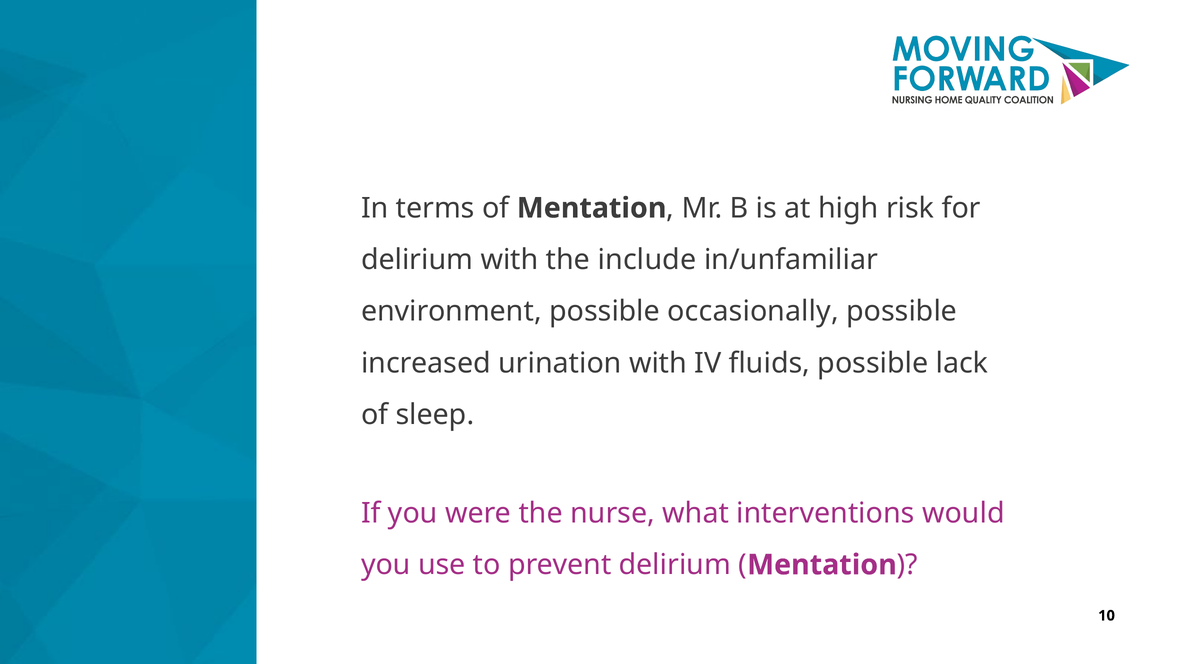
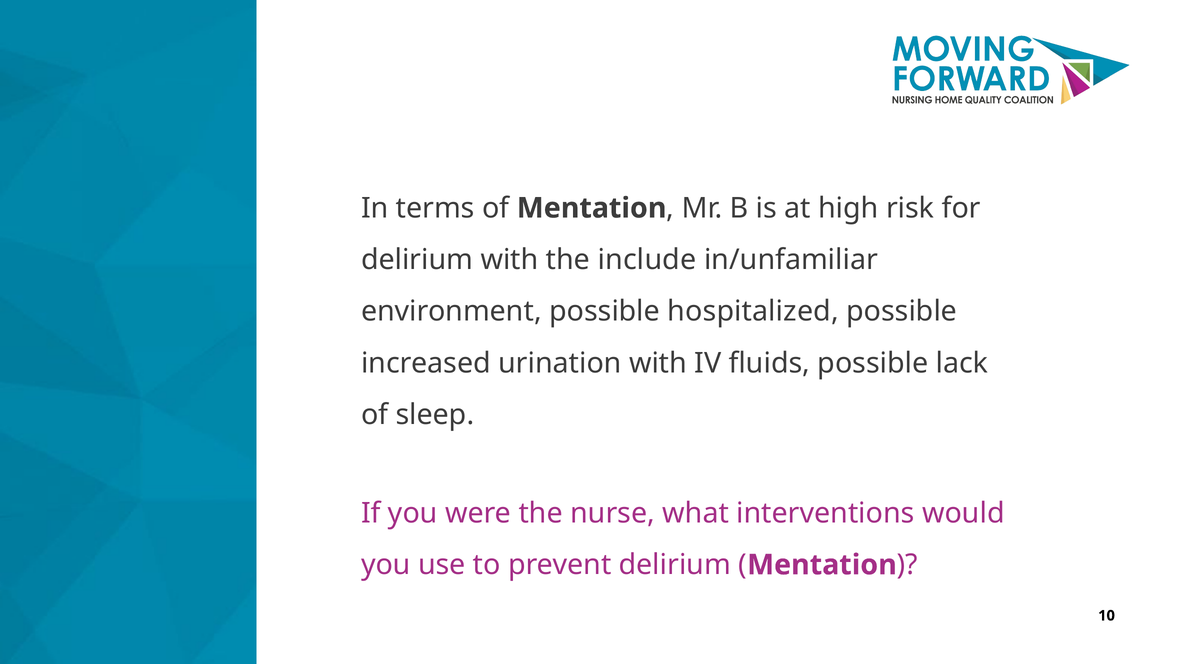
occasionally: occasionally -> hospitalized
